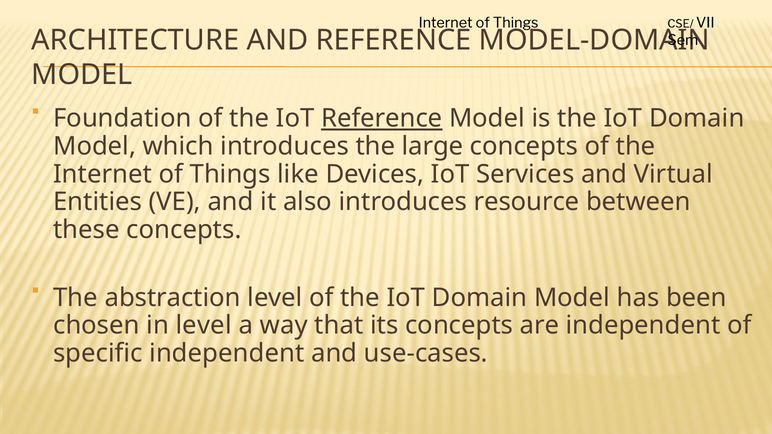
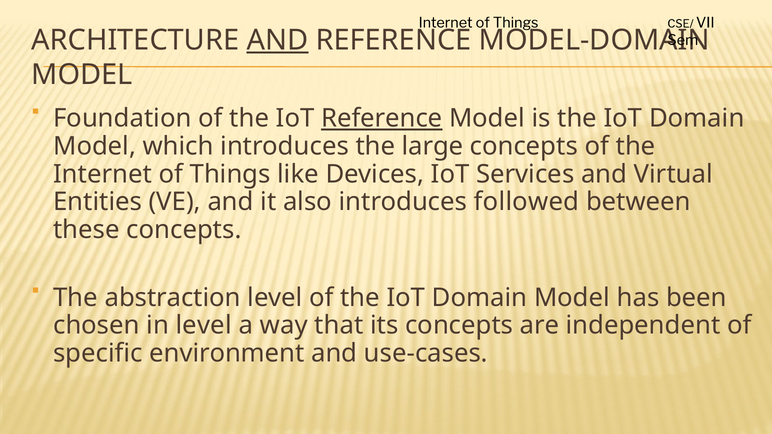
AND at (277, 40) underline: none -> present
resource: resource -> followed
specific independent: independent -> environment
